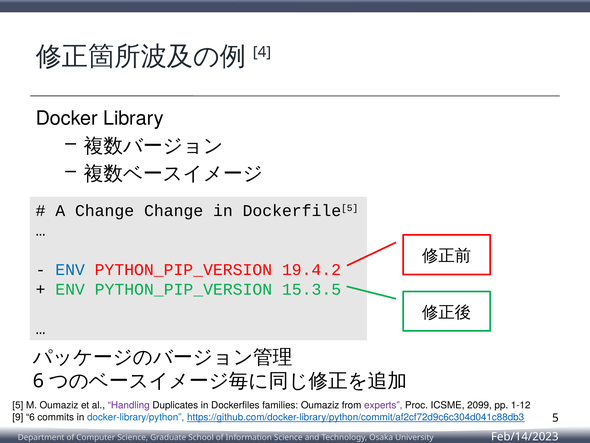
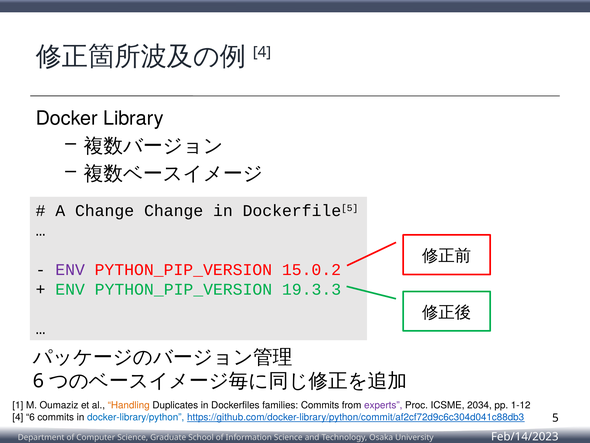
ENV at (70, 270) colour: blue -> purple
19.4.2: 19.4.2 -> 15.0.2
15.3.5: 15.3.5 -> 19.3.3
5 at (18, 405): 5 -> 1
Handling colour: purple -> orange
families Oumaziz: Oumaziz -> Commits
2099: 2099 -> 2034
9: 9 -> 4
